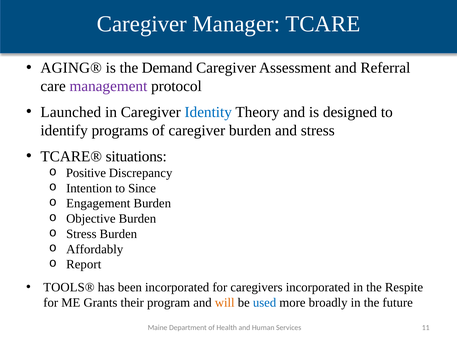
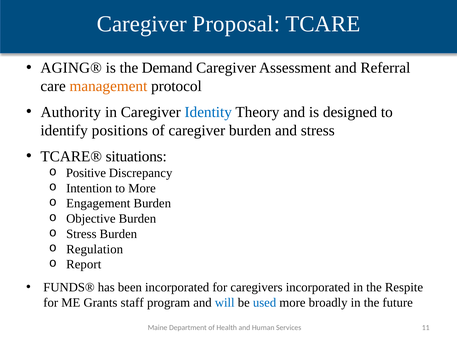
Manager: Manager -> Proposal
management colour: purple -> orange
Launched: Launched -> Authority
programs: programs -> positions
to Since: Since -> More
Affordably: Affordably -> Regulation
TOOLS®: TOOLS® -> FUNDS®
their: their -> staff
will colour: orange -> blue
